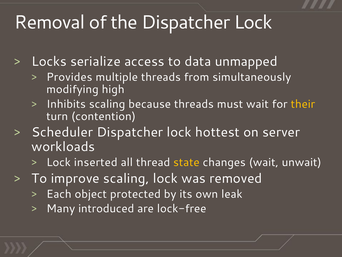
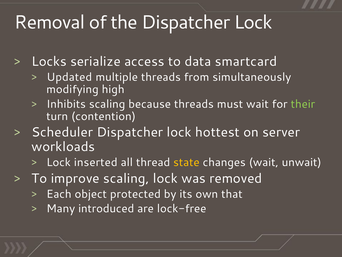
unmapped: unmapped -> smartcard
Provides: Provides -> Updated
their colour: yellow -> light green
leak: leak -> that
